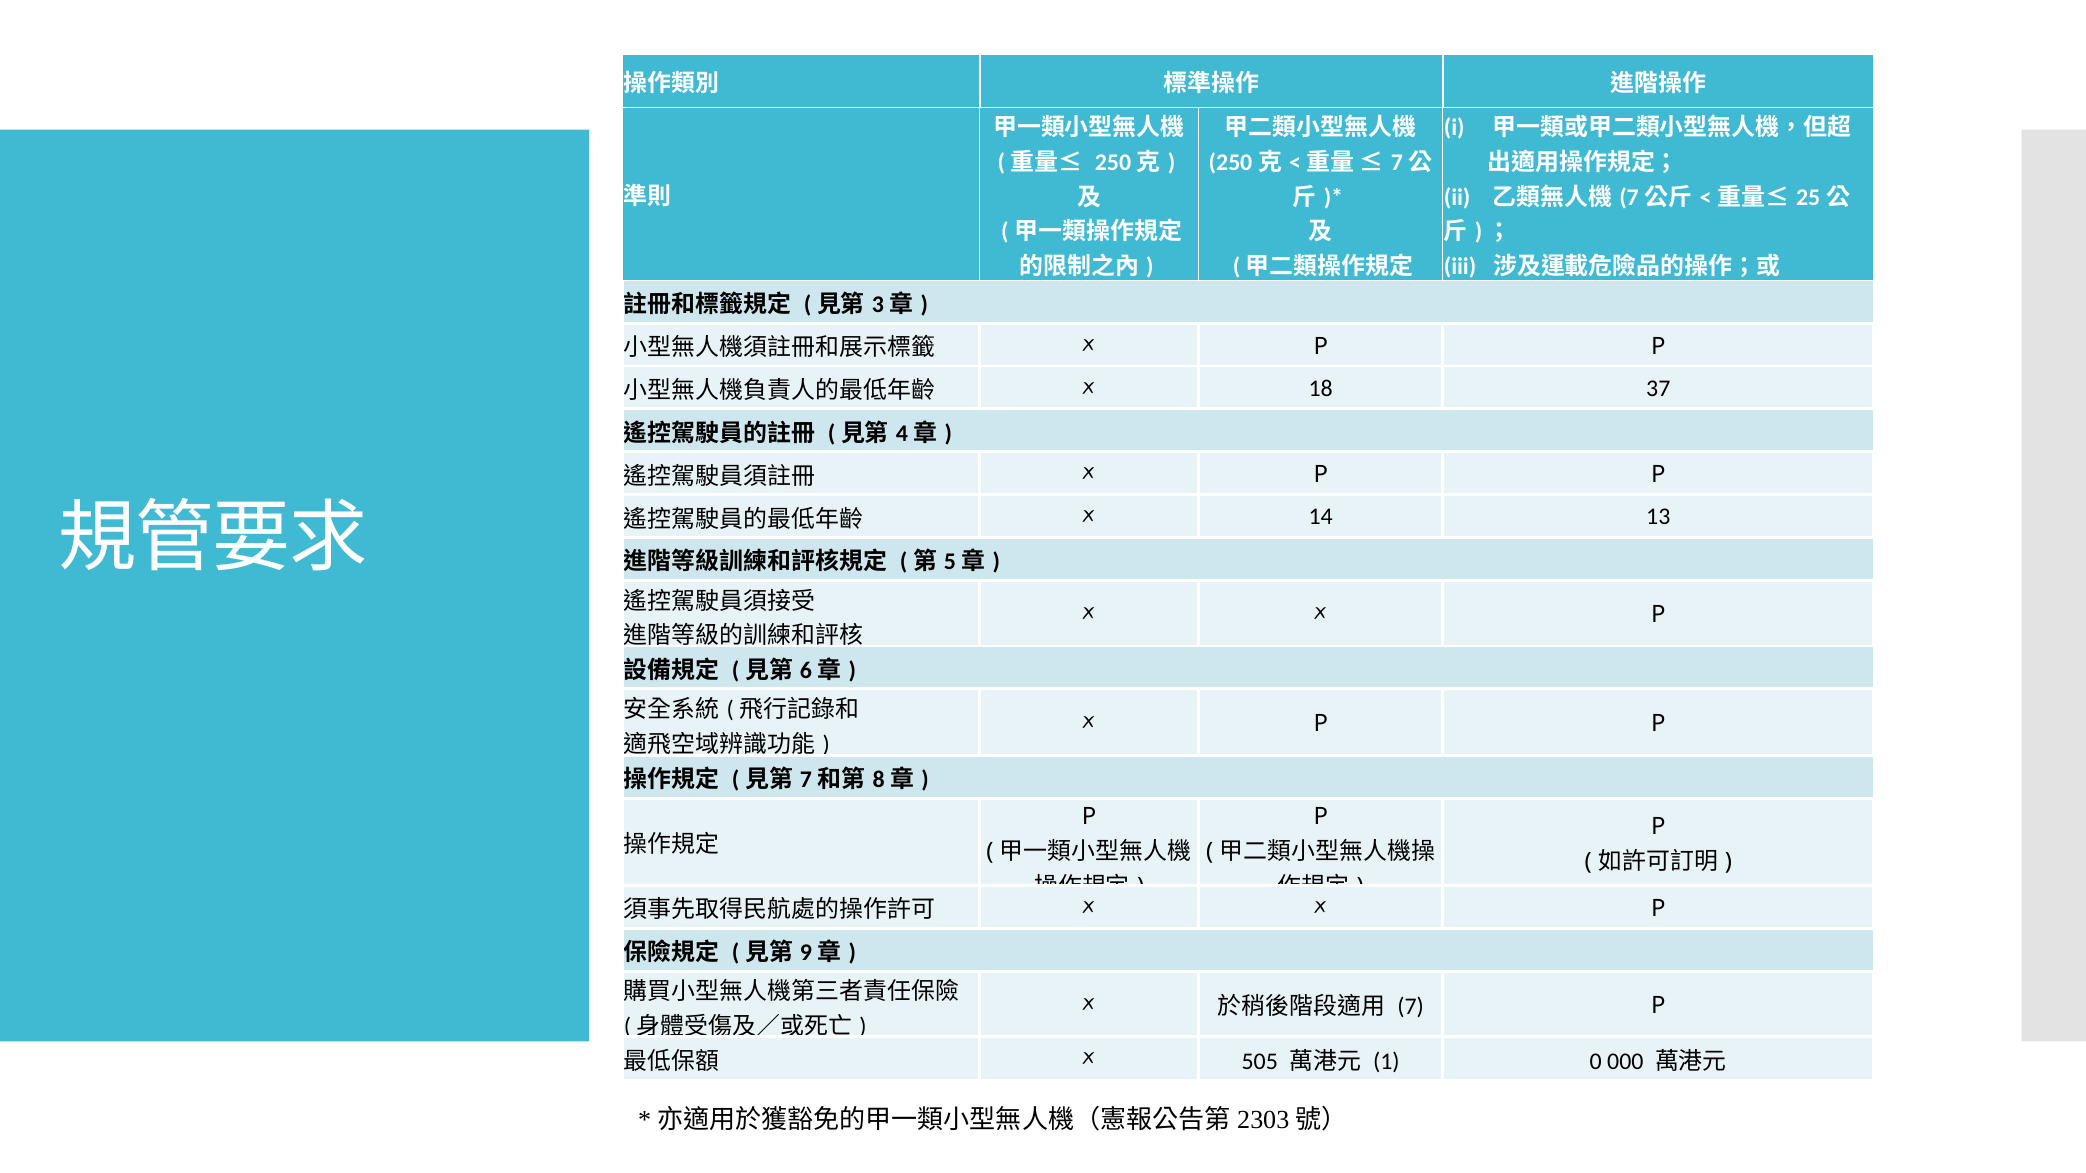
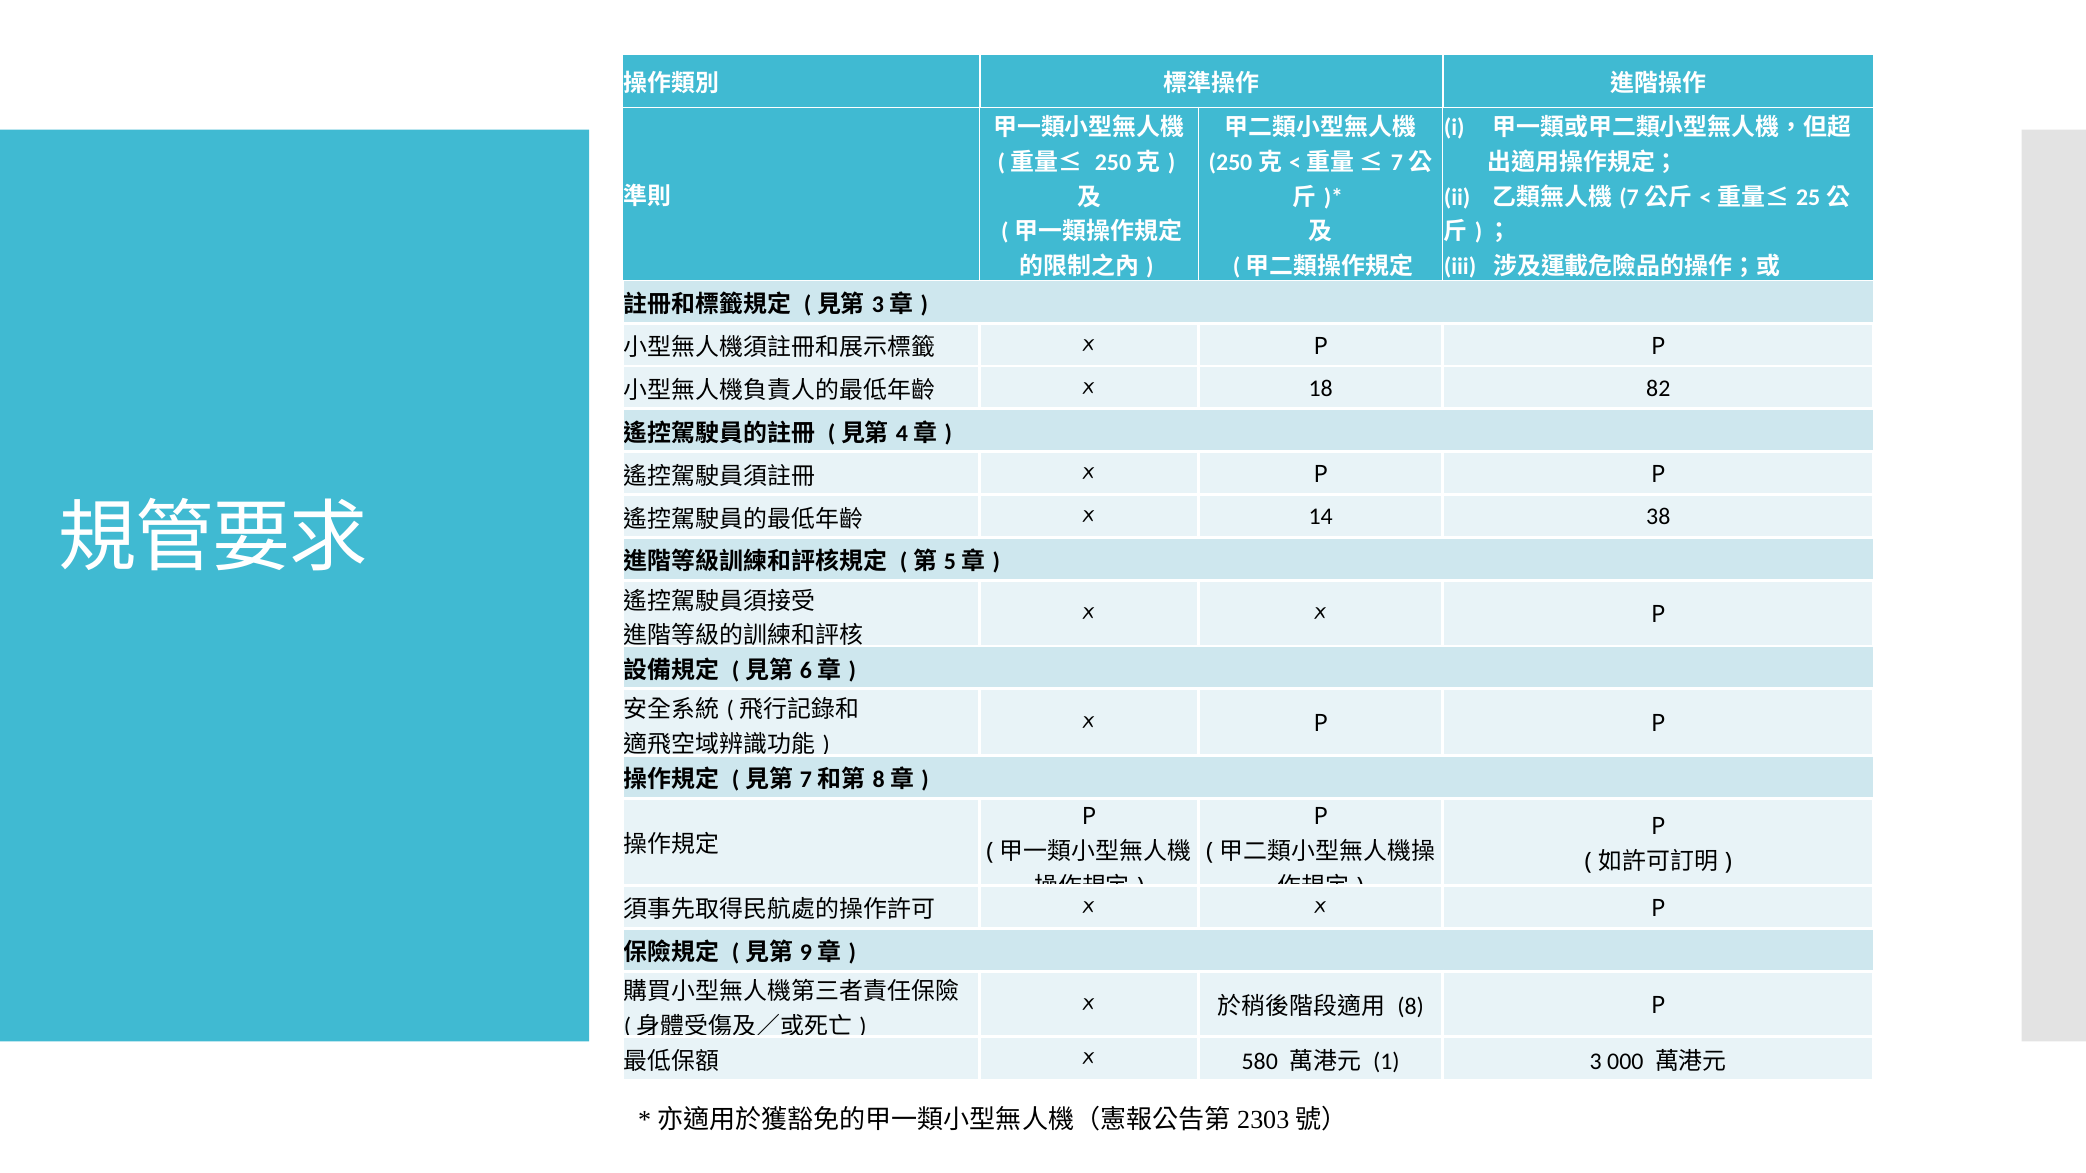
37: 37 -> 82
13: 13 -> 38
7 at (1411, 1007): 7 -> 8
505: 505 -> 580
0: 0 -> 3
